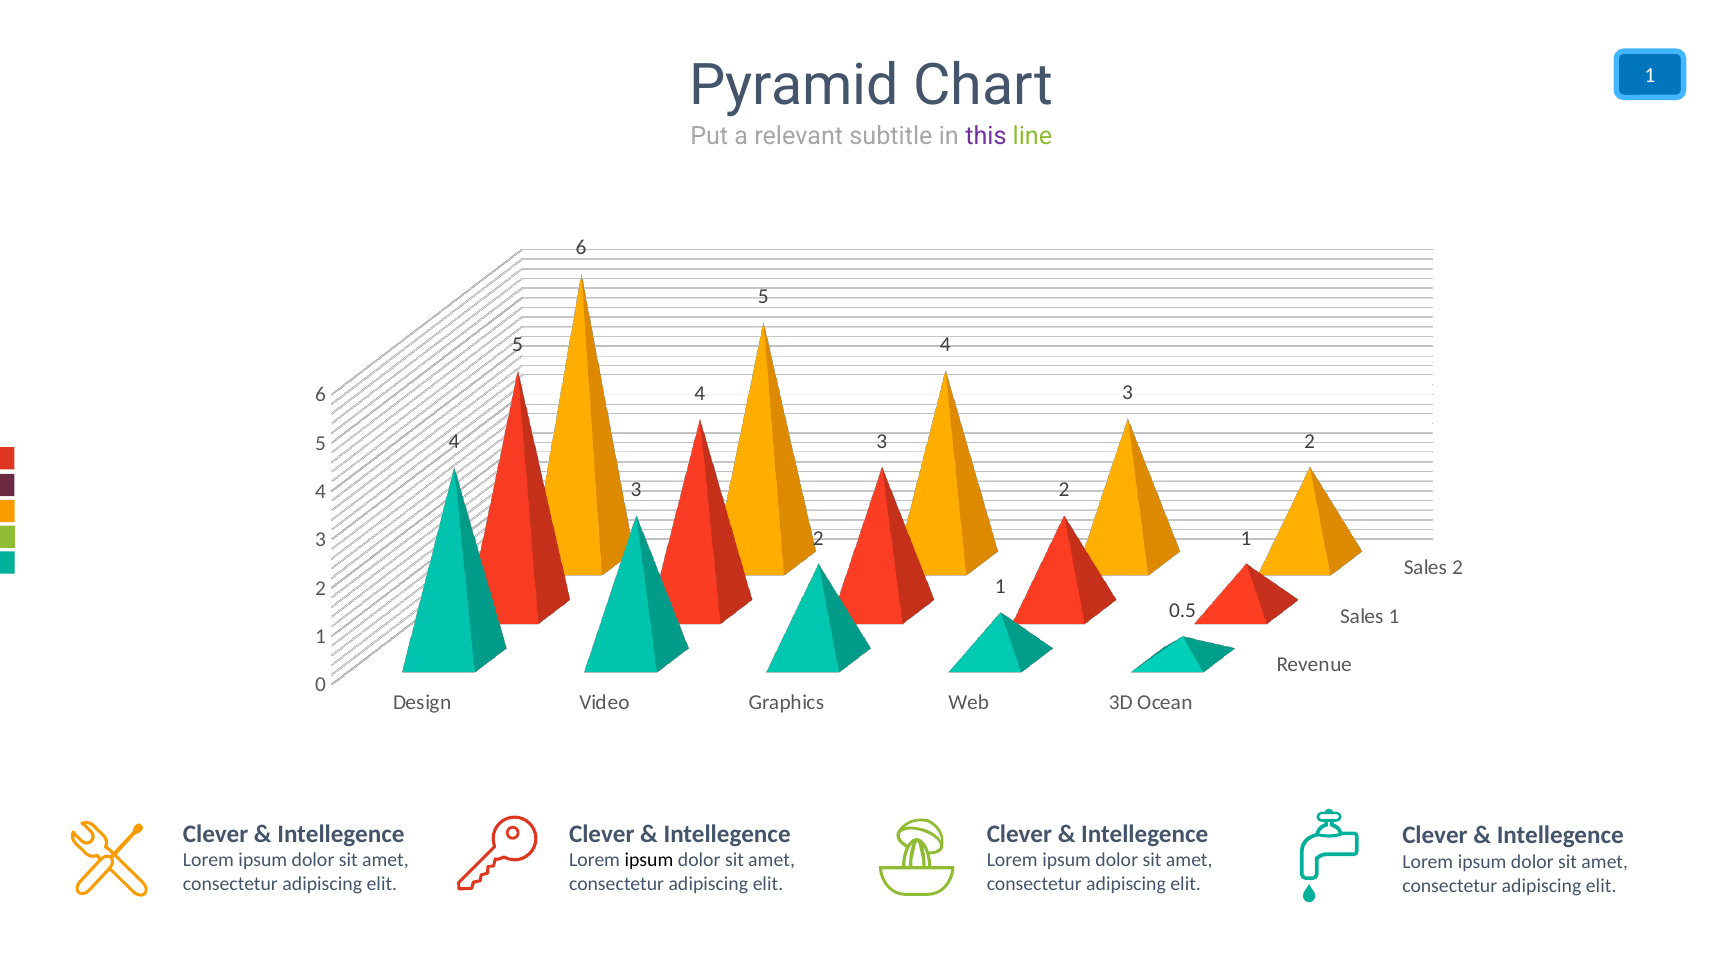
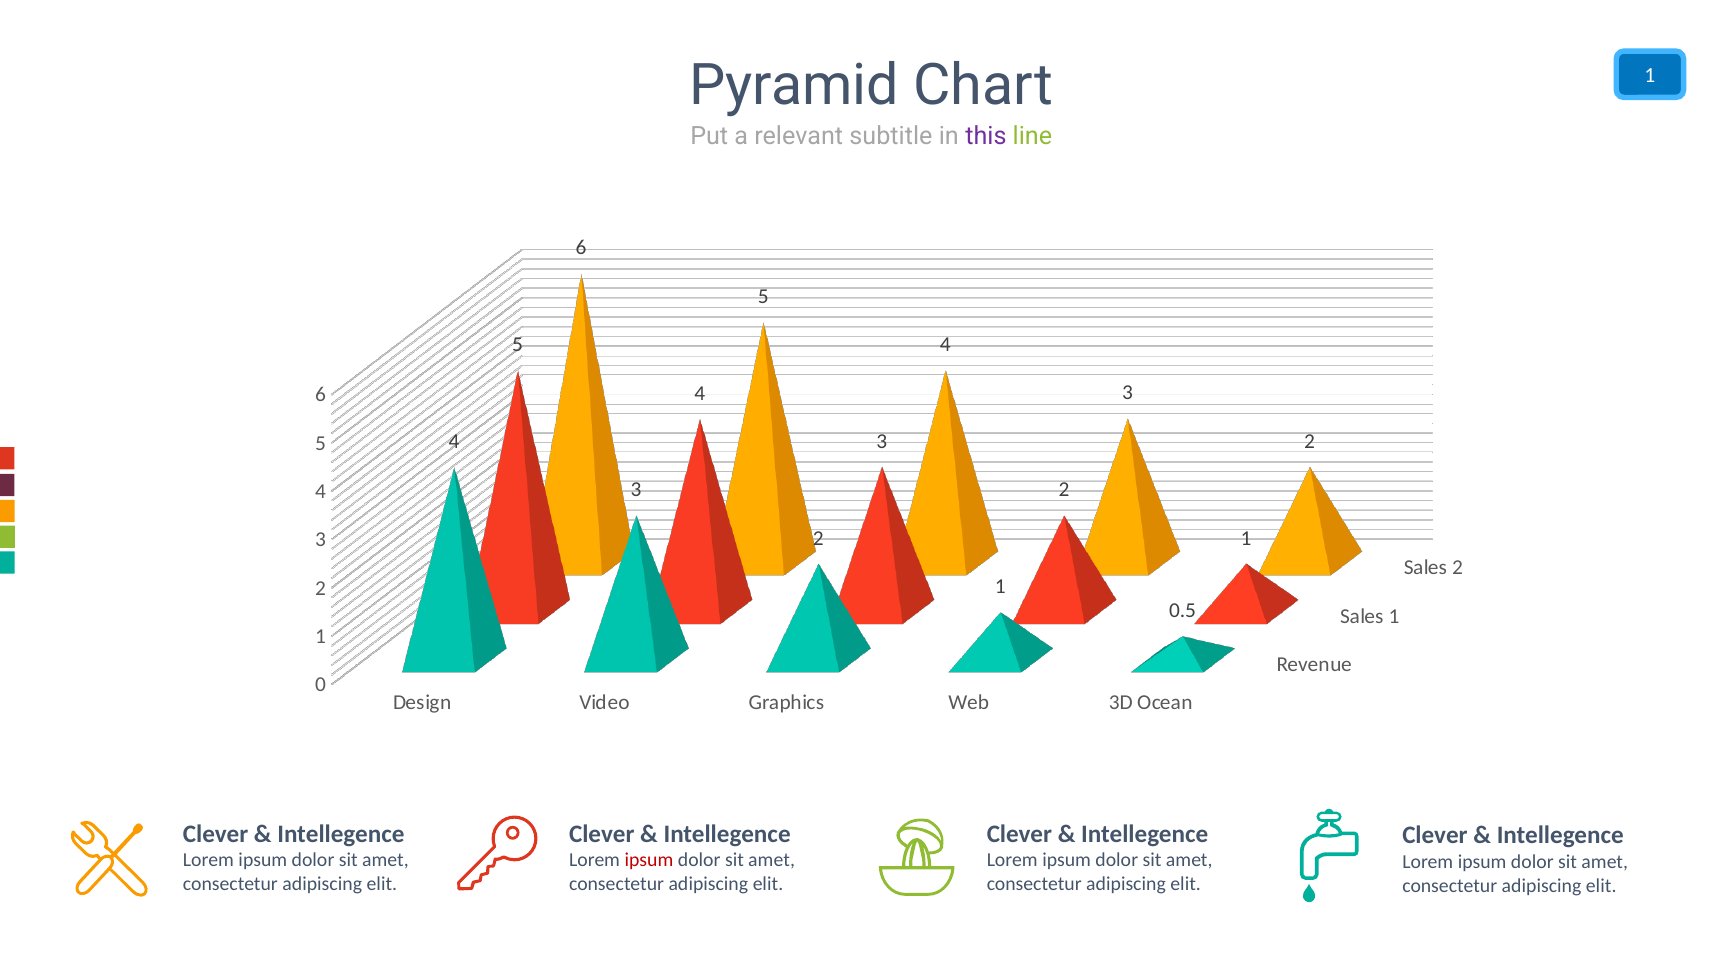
ipsum at (649, 861) colour: black -> red
